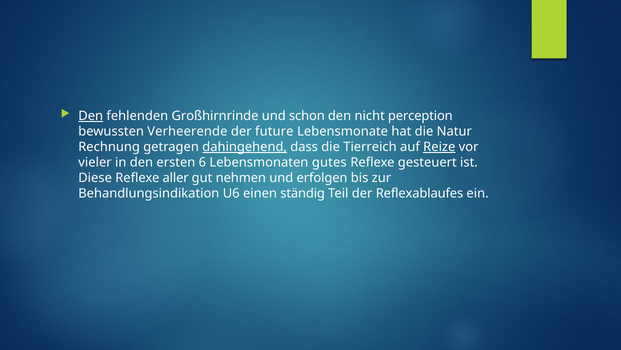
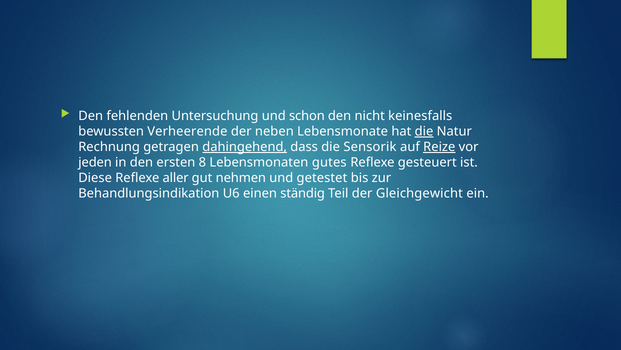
Den at (91, 116) underline: present -> none
Großhirnrinde: Großhirnrinde -> Untersuchung
perception: perception -> keinesfalls
future: future -> neben
die at (424, 131) underline: none -> present
Tierreich: Tierreich -> Sensorik
vieler: vieler -> jeden
6: 6 -> 8
erfolgen: erfolgen -> getestet
Reflexablaufes: Reflexablaufes -> Gleichgewicht
